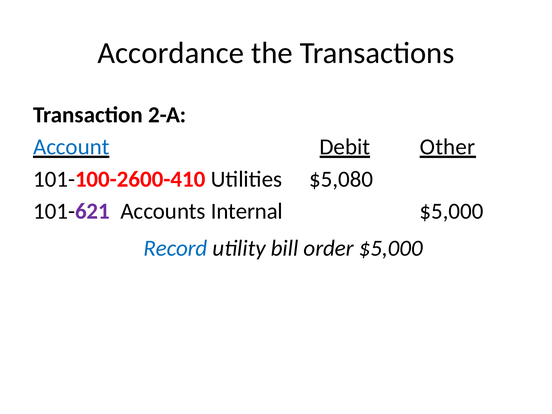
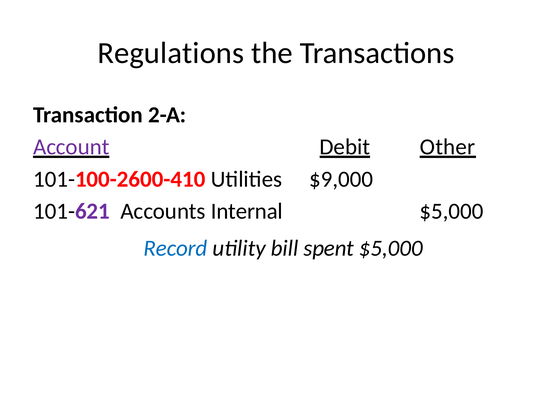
Accordance: Accordance -> Regulations
Account colour: blue -> purple
$5,080: $5,080 -> $9,000
order: order -> spent
